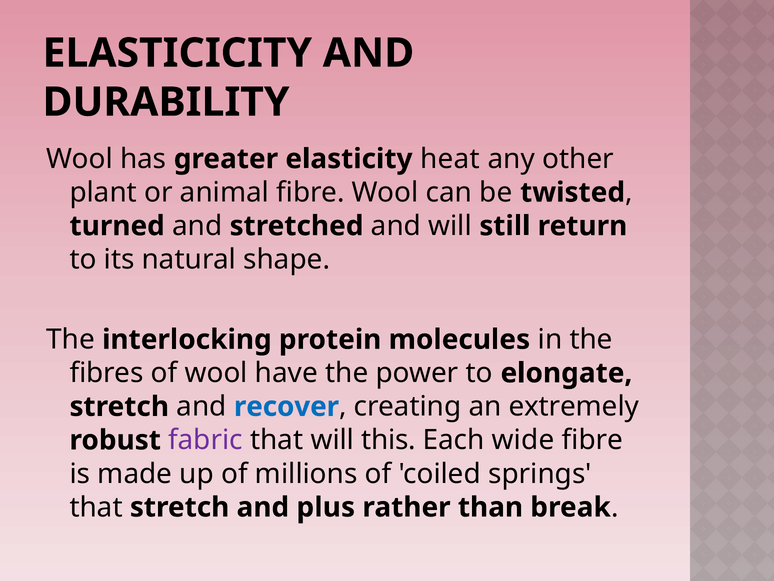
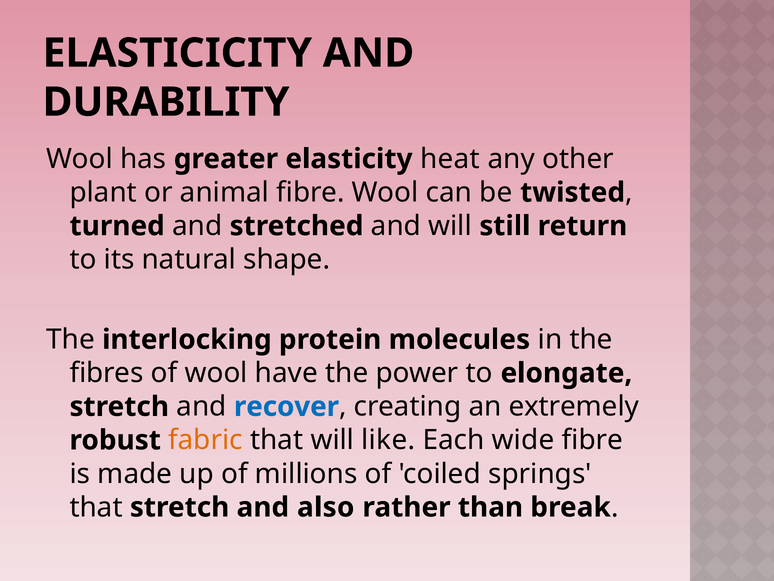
fabric colour: purple -> orange
this: this -> like
plus: plus -> also
